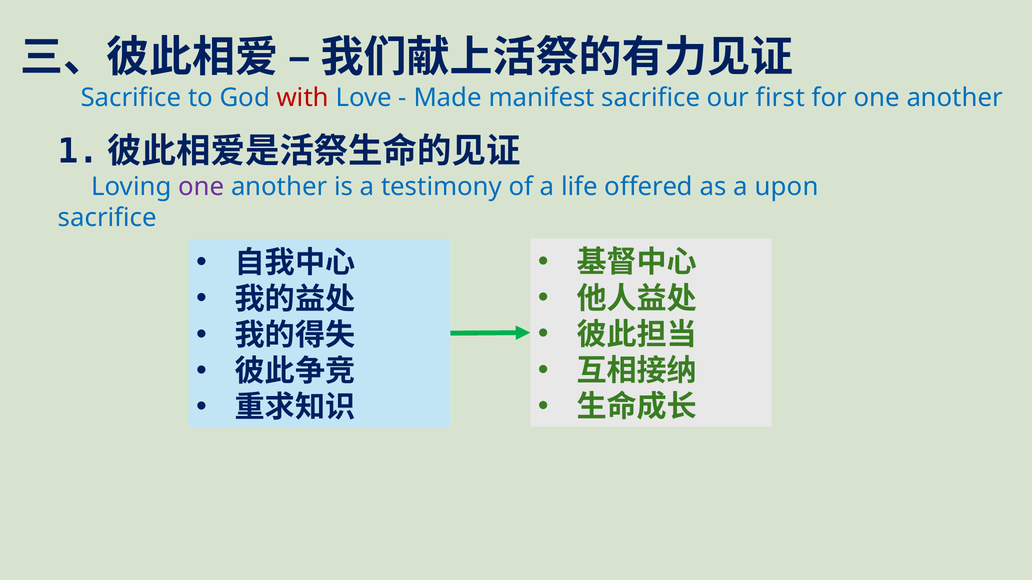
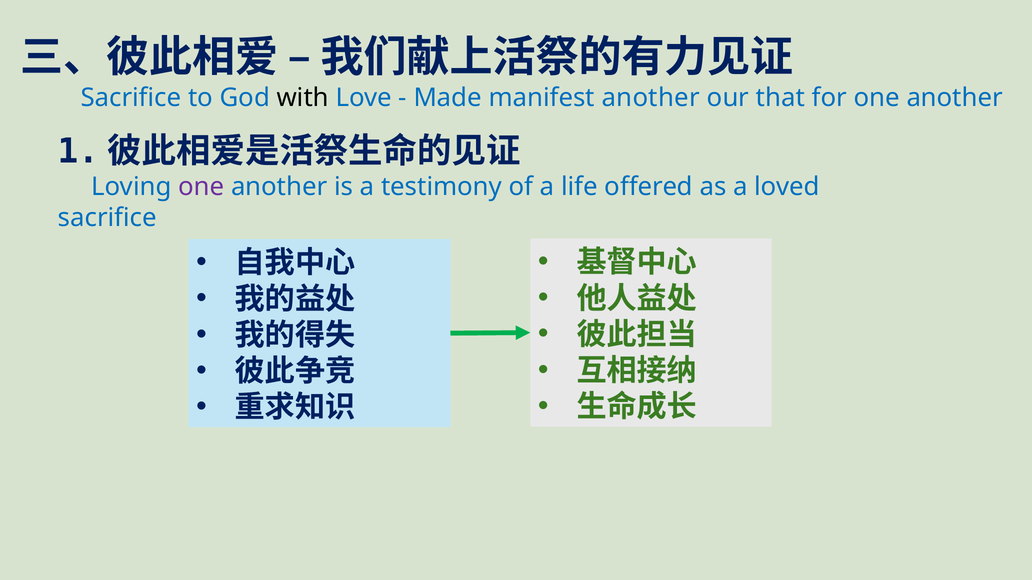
with colour: red -> black
manifest sacrifice: sacrifice -> another
first: first -> that
upon: upon -> loved
